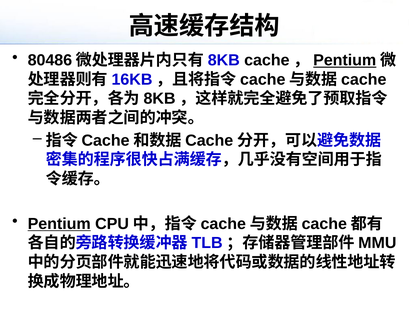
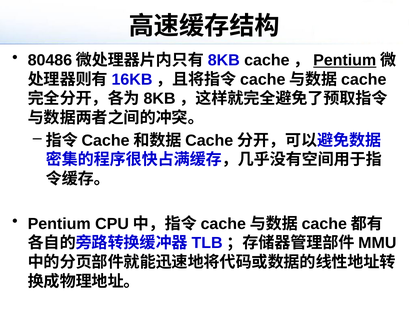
Pentium at (59, 224) underline: present -> none
